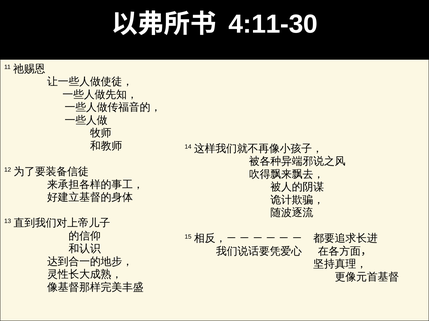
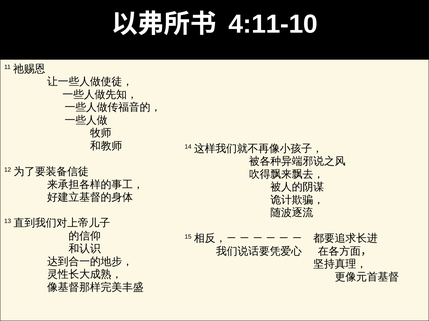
4:11-30: 4:11-30 -> 4:11-10
